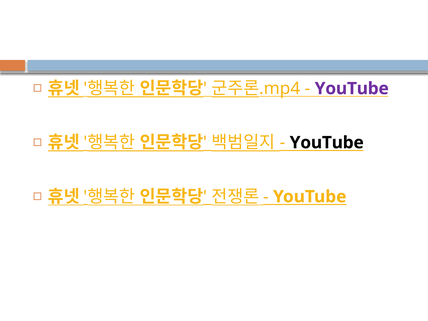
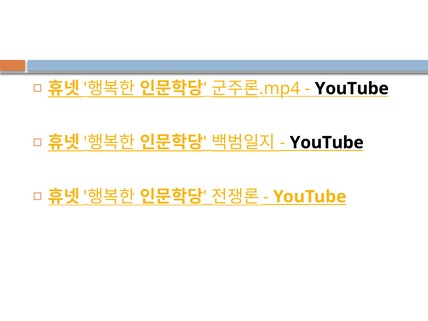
YouTube at (352, 89) colour: purple -> black
